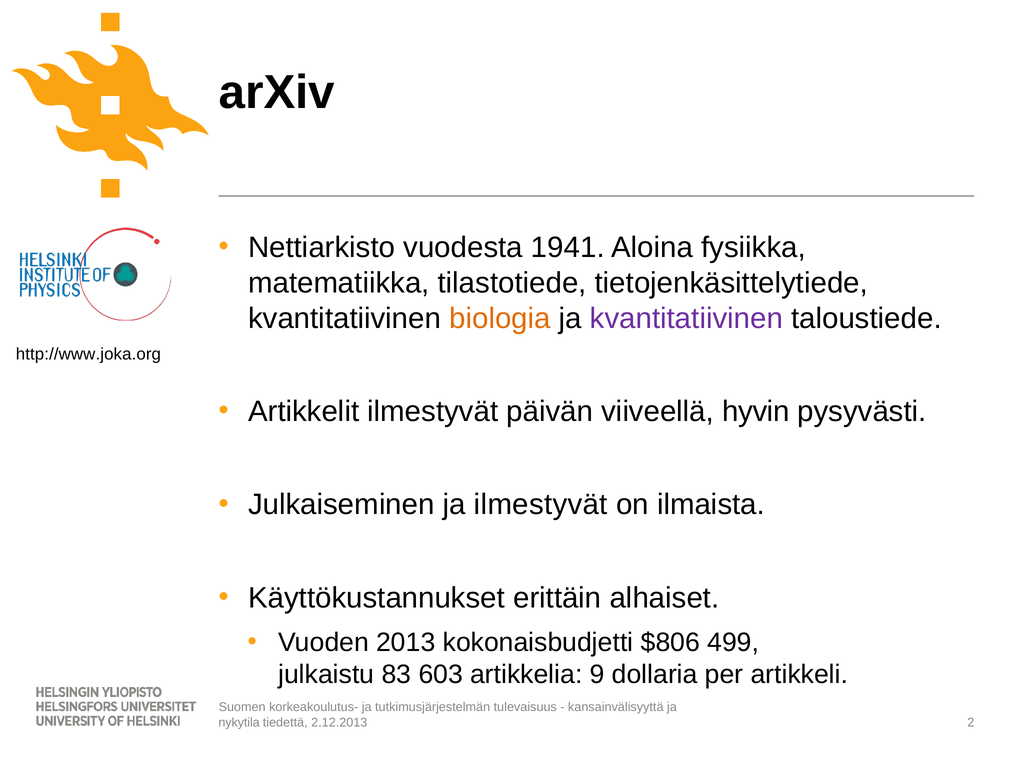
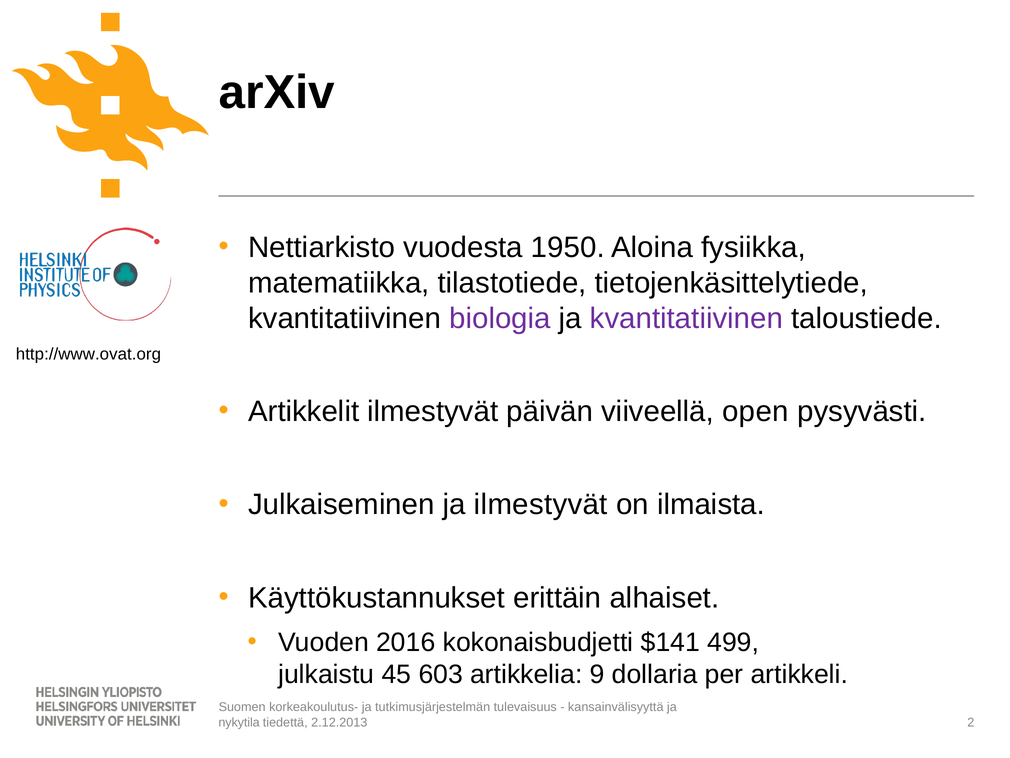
1941: 1941 -> 1950
biologia colour: orange -> purple
http://www.joka.org: http://www.joka.org -> http://www.ovat.org
hyvin: hyvin -> open
2013: 2013 -> 2016
$806: $806 -> $141
83: 83 -> 45
